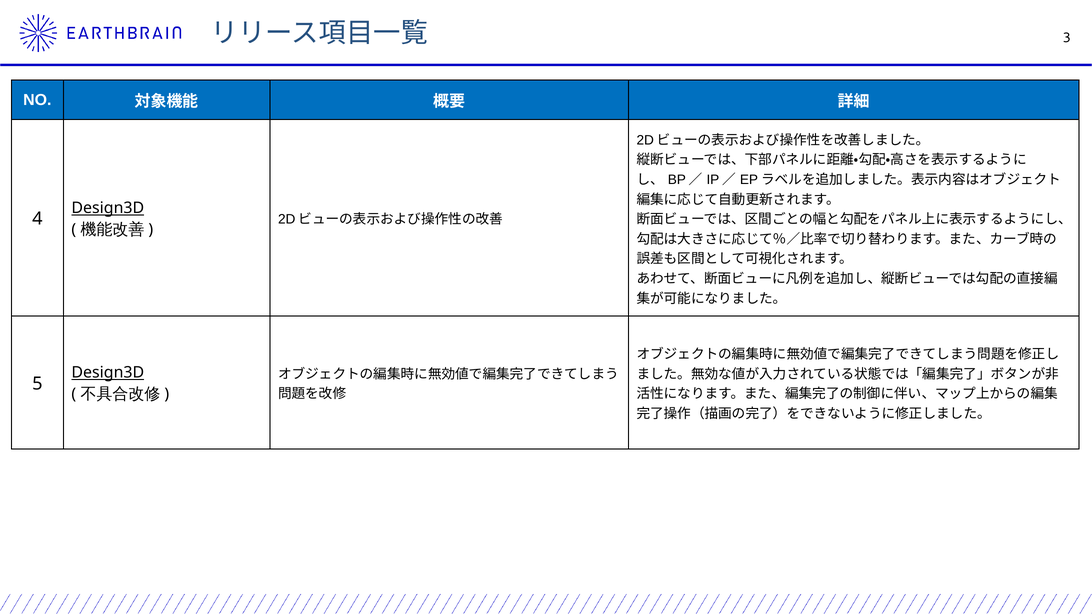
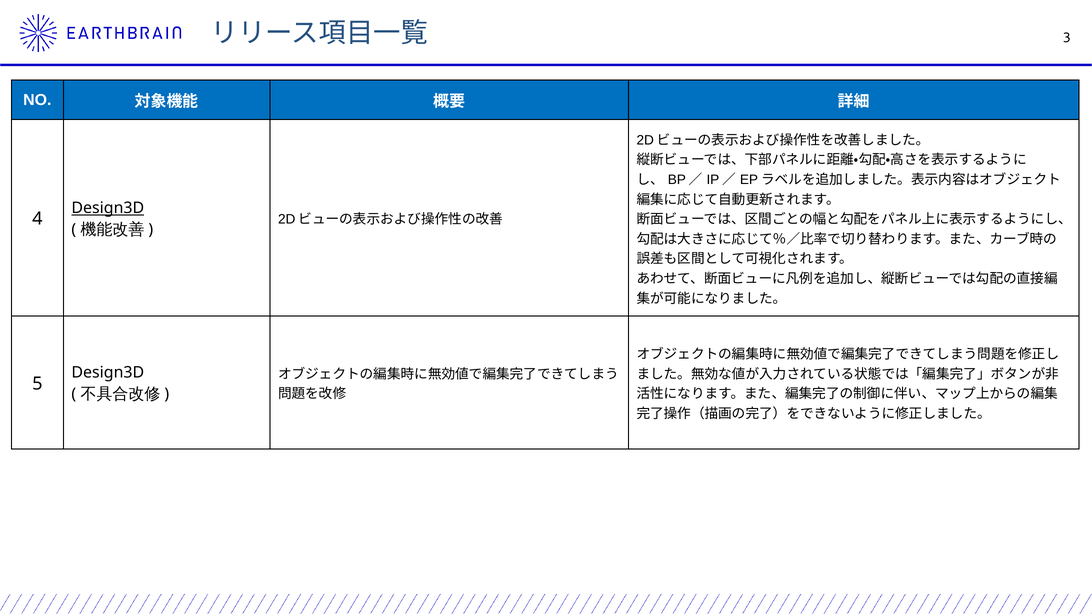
Design3D at (108, 373) underline: present -> none
